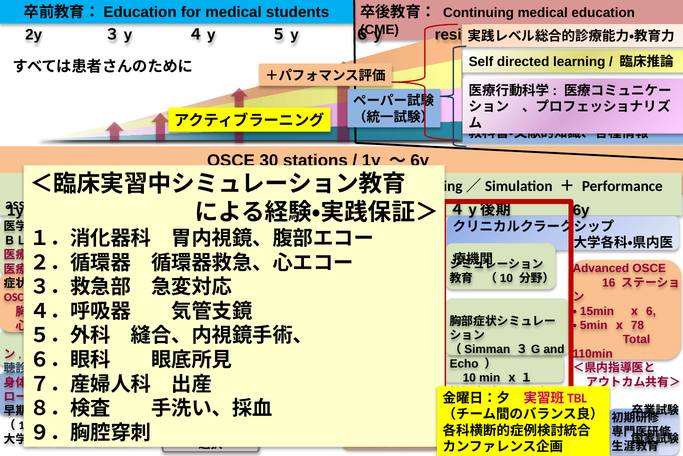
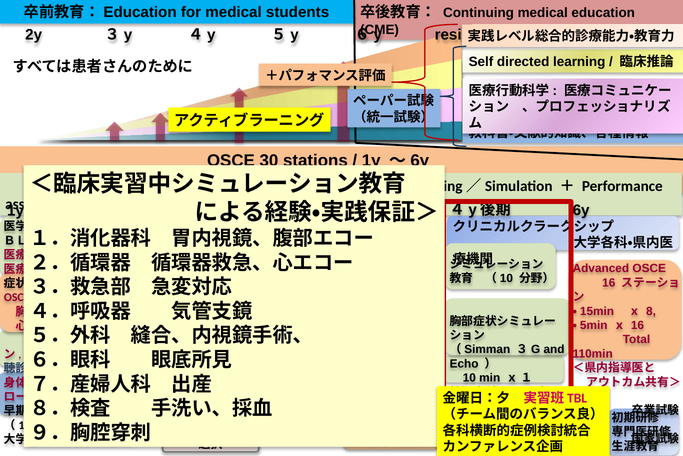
ｘ 6: 6 -> 8
ｘ 78: 78 -> 16
